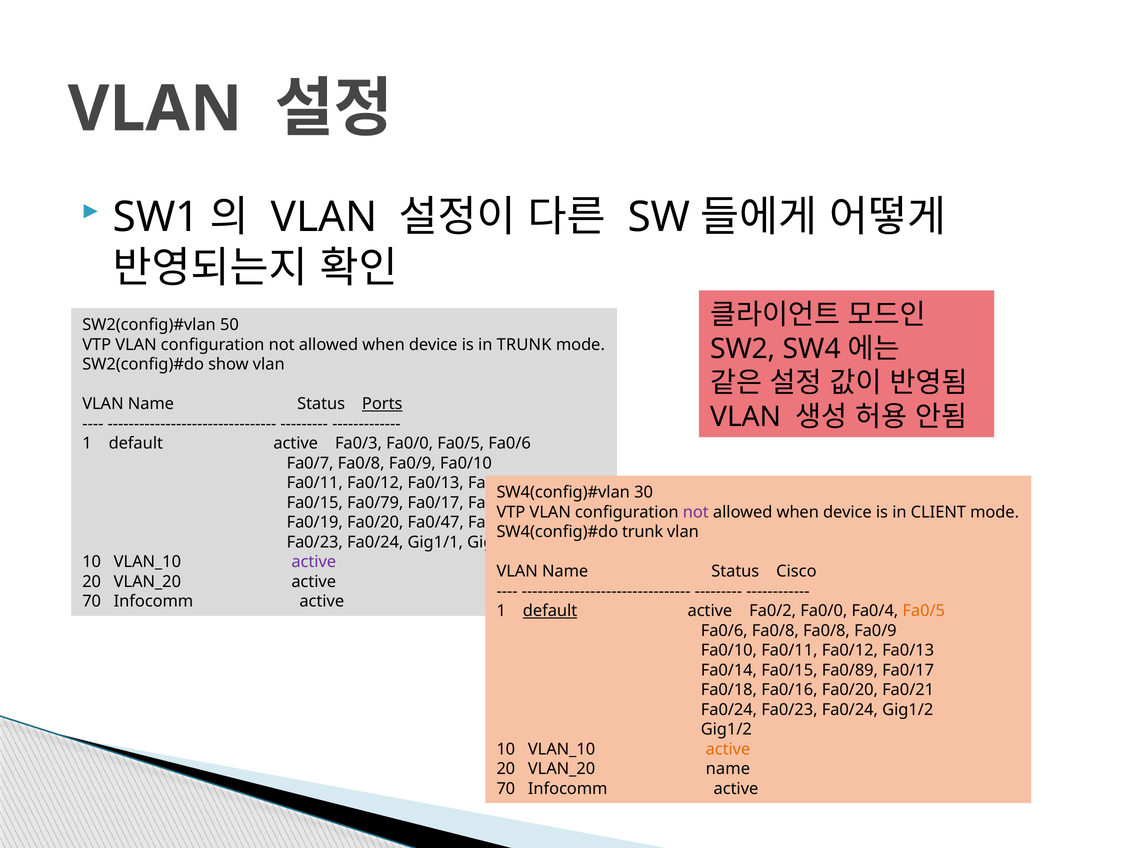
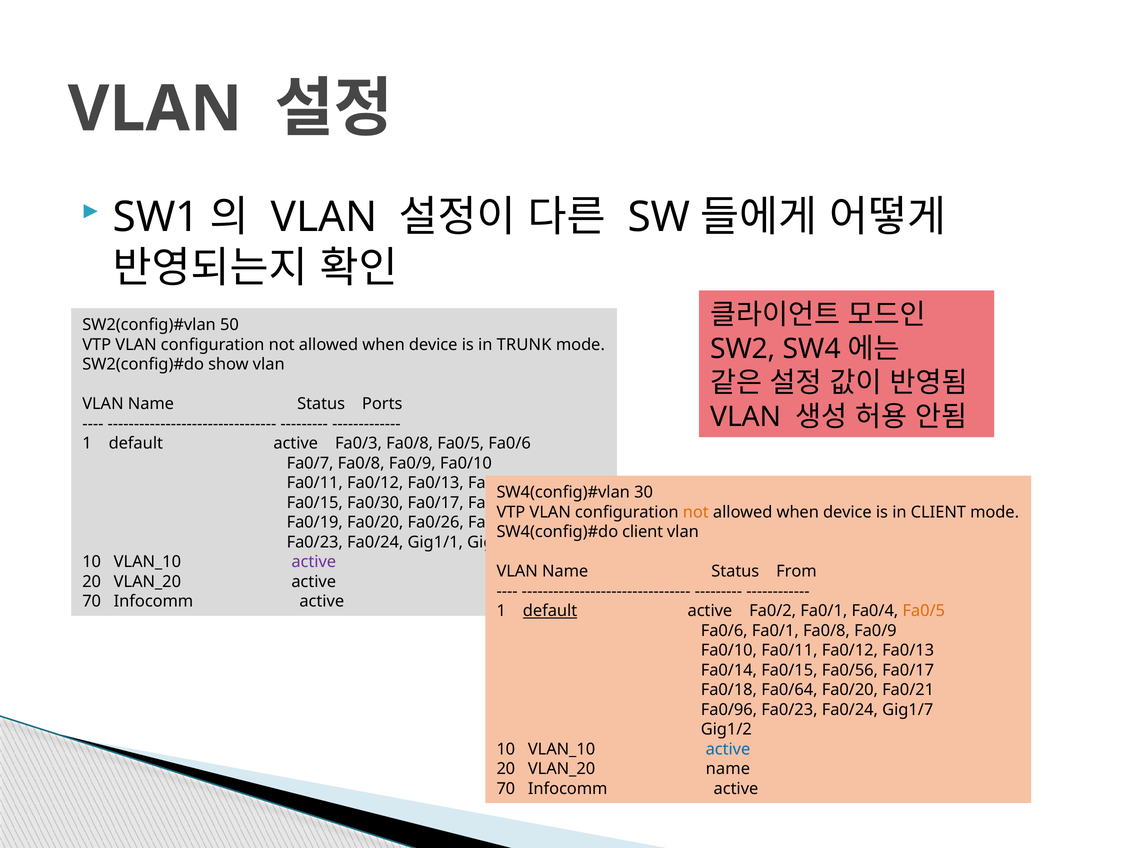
Ports underline: present -> none
Fa0/3 Fa0/0: Fa0/0 -> Fa0/8
Fa0/79: Fa0/79 -> Fa0/30
not at (696, 512) colour: purple -> orange
Fa0/47: Fa0/47 -> Fa0/26
trunk at (643, 532): trunk -> client
Cisco: Cisco -> From
Fa0/2 Fa0/0: Fa0/0 -> Fa0/1
Fa0/6 Fa0/8: Fa0/8 -> Fa0/1
Fa0/89: Fa0/89 -> Fa0/56
Fa0/16: Fa0/16 -> Fa0/64
Fa0/24 at (729, 709): Fa0/24 -> Fa0/96
Fa0/24 Gig1/2: Gig1/2 -> Gig1/7
active at (728, 749) colour: orange -> blue
